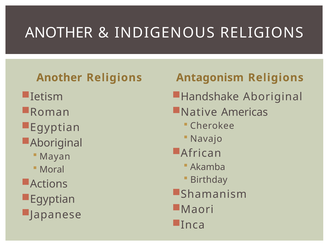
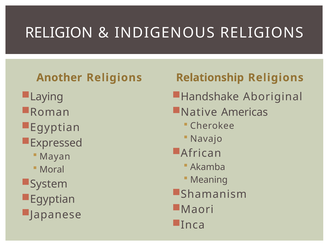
ANOTHER at (59, 33): ANOTHER -> RELIGION
Antagonism: Antagonism -> Relationship
Ietism: Ietism -> Laying
Aboriginal at (56, 143): Aboriginal -> Expressed
Birthday: Birthday -> Meaning
Actions: Actions -> System
